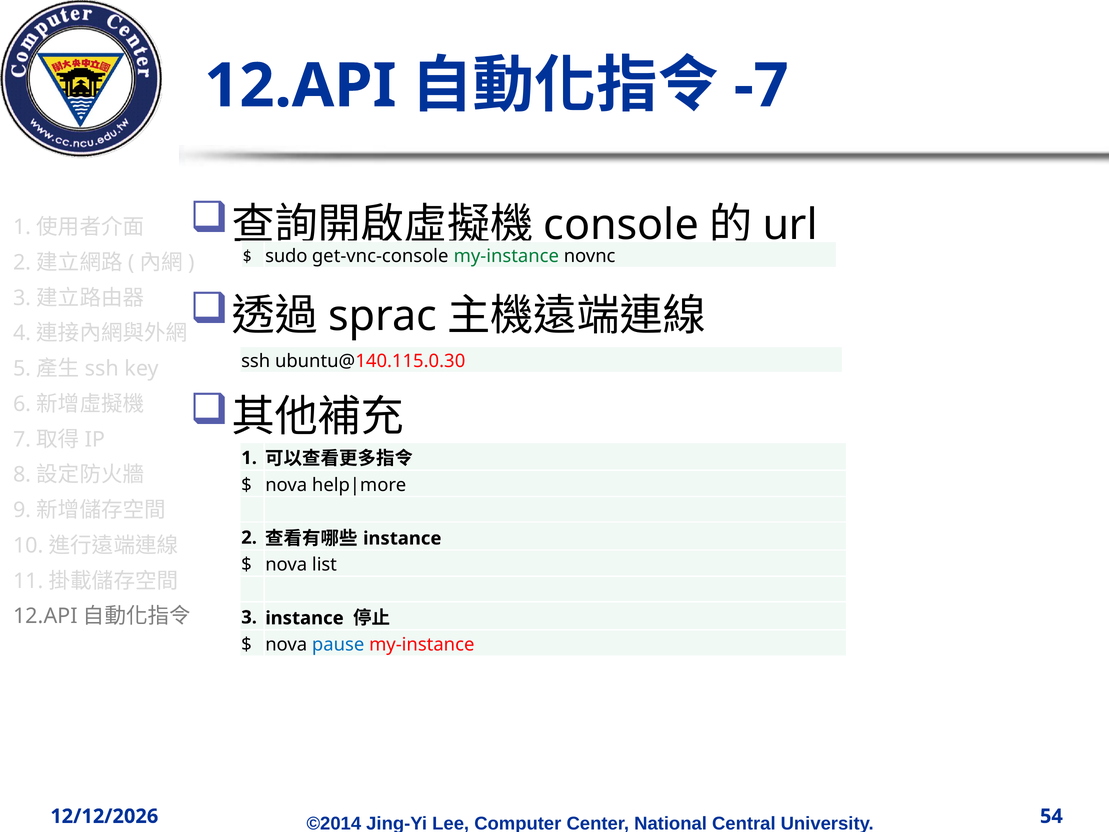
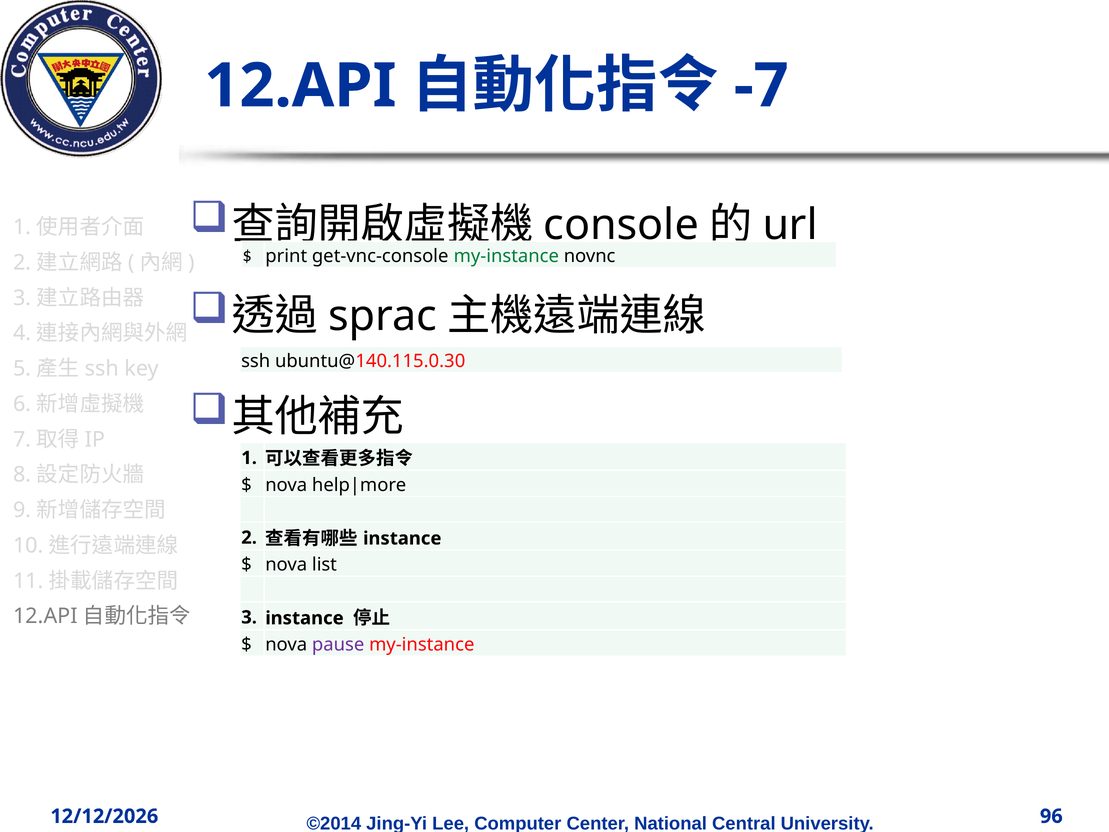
sudo: sudo -> print
pause colour: blue -> purple
54: 54 -> 96
